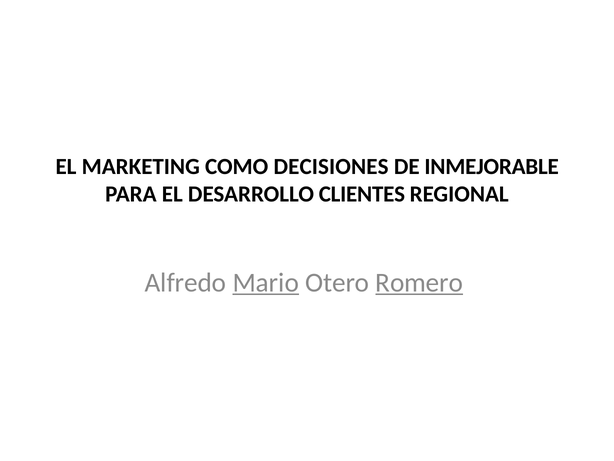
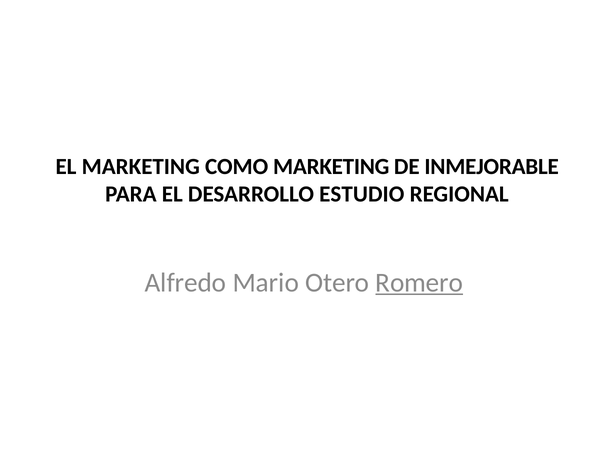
COMO DECISIONES: DECISIONES -> MARKETING
CLIENTES: CLIENTES -> ESTUDIO
Mario underline: present -> none
